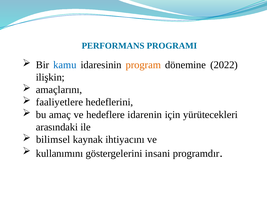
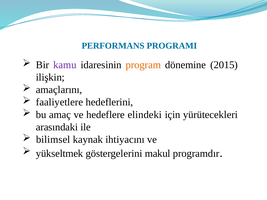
kamu colour: blue -> purple
2022: 2022 -> 2015
idarenin: idarenin -> elindeki
kullanımını: kullanımını -> yükseltmek
insani: insani -> makul
